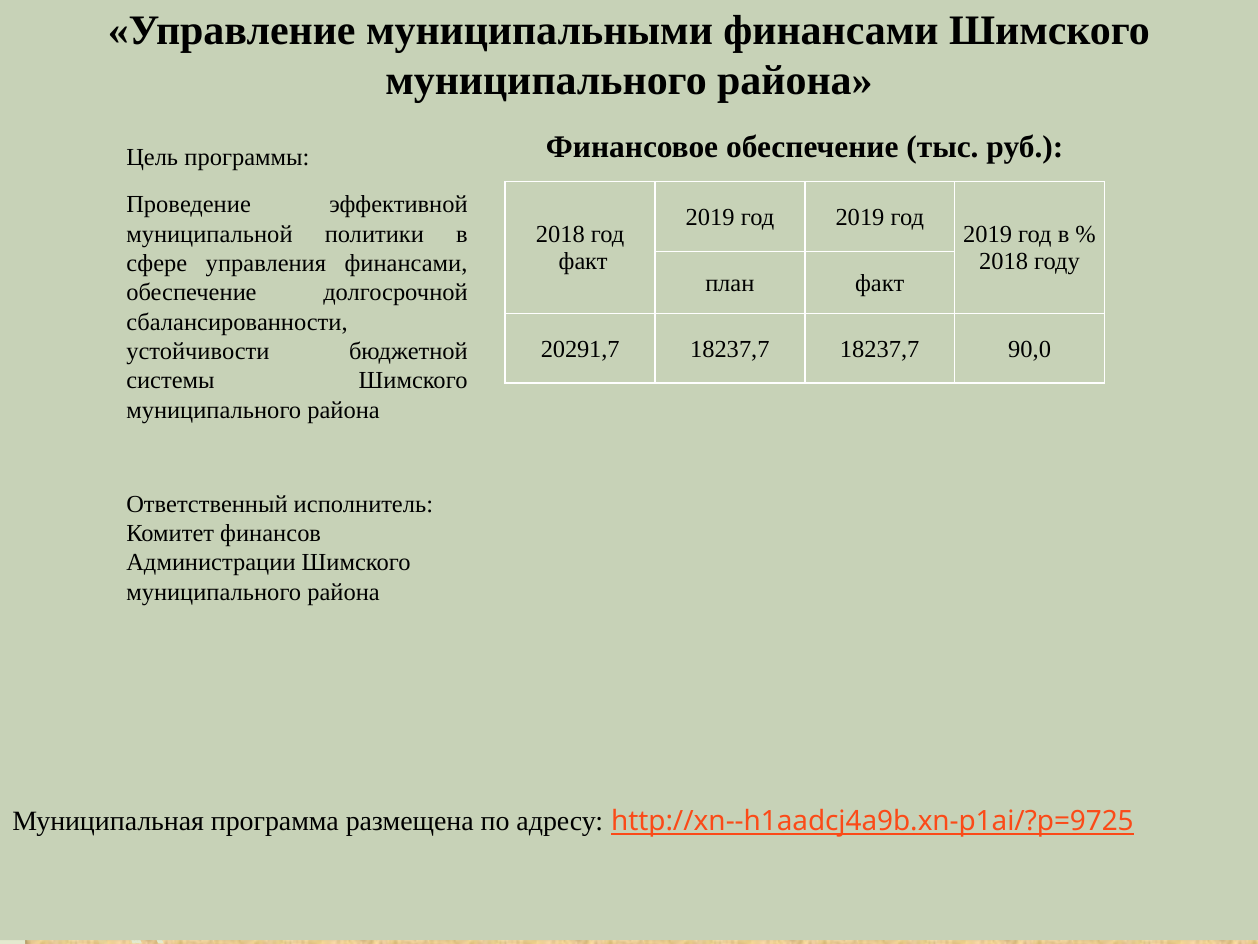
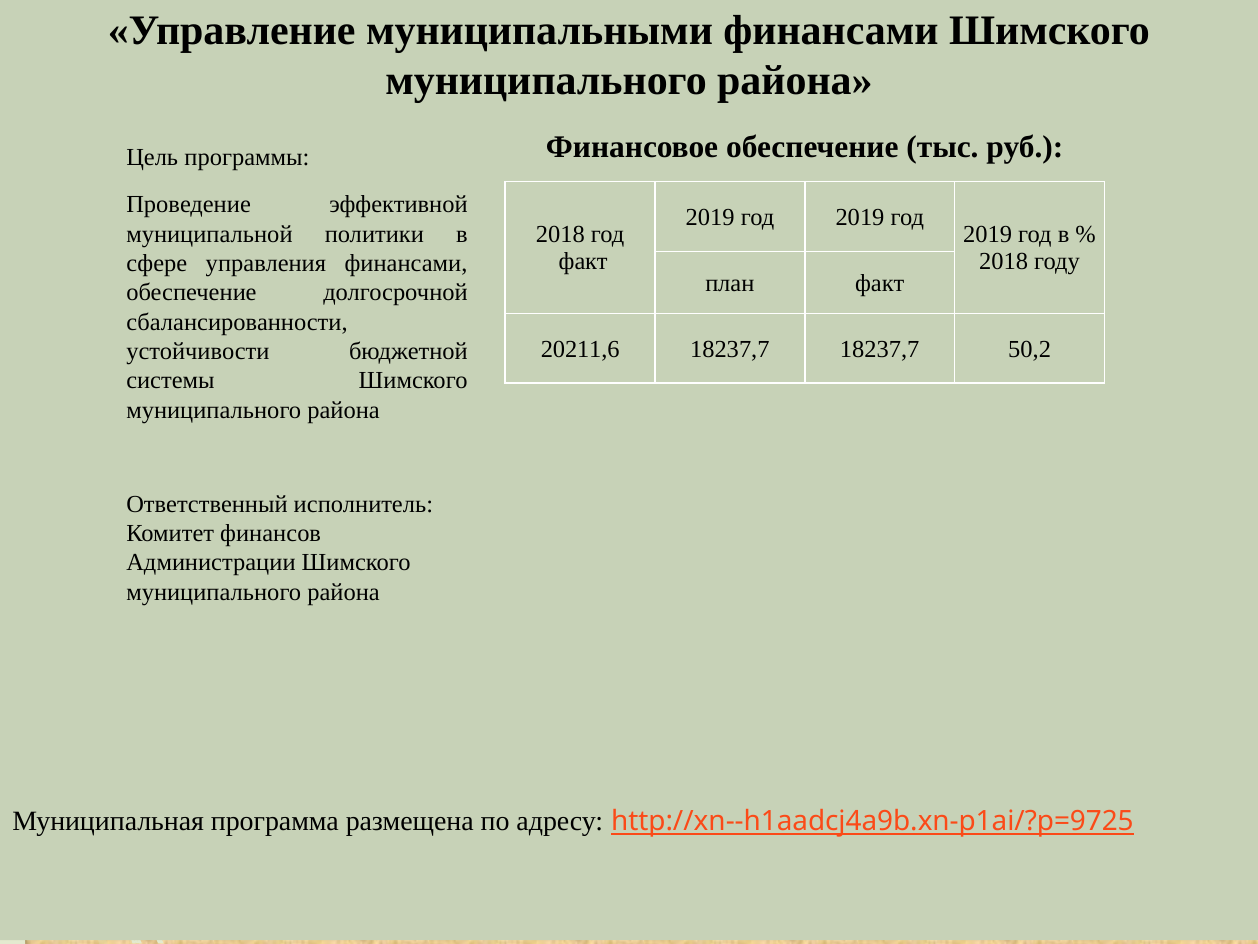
20291,7: 20291,7 -> 20211,6
90,0: 90,0 -> 50,2
